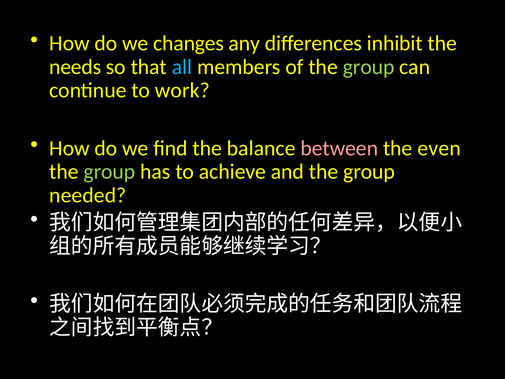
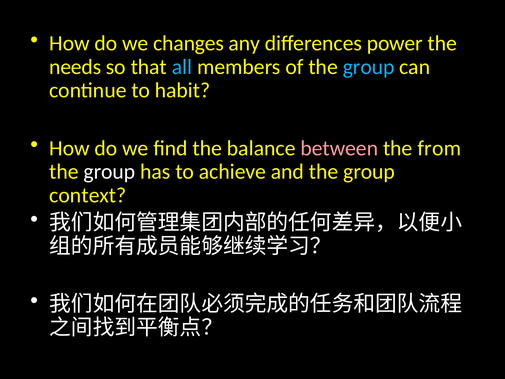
inhibit: inhibit -> power
group at (369, 67) colour: light green -> light blue
work: work -> habit
even: even -> from
group at (109, 172) colour: light green -> white
needed: needed -> context
